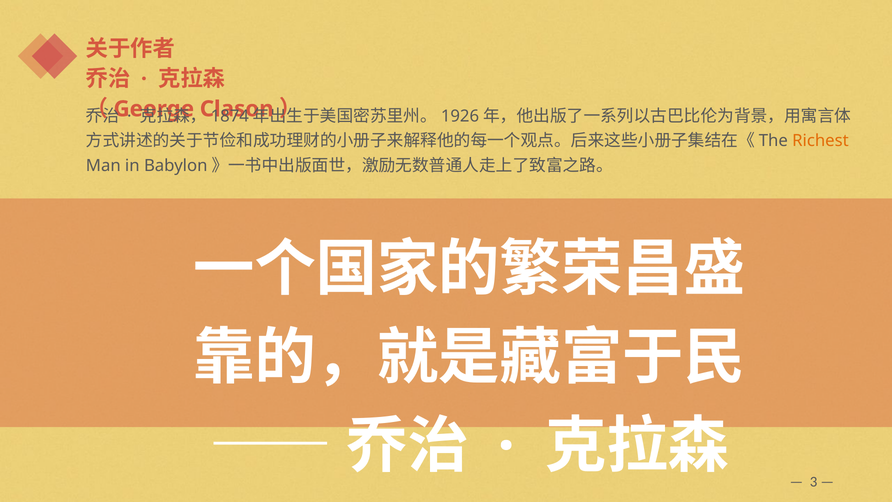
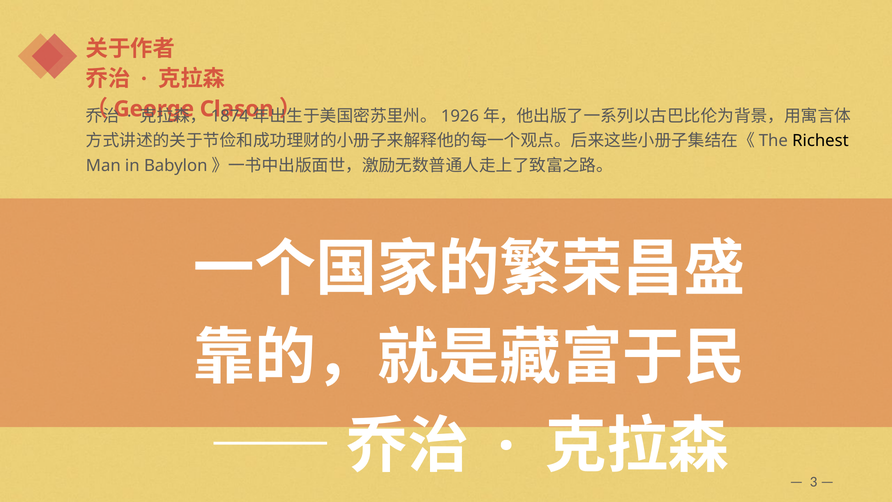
Richest colour: orange -> black
